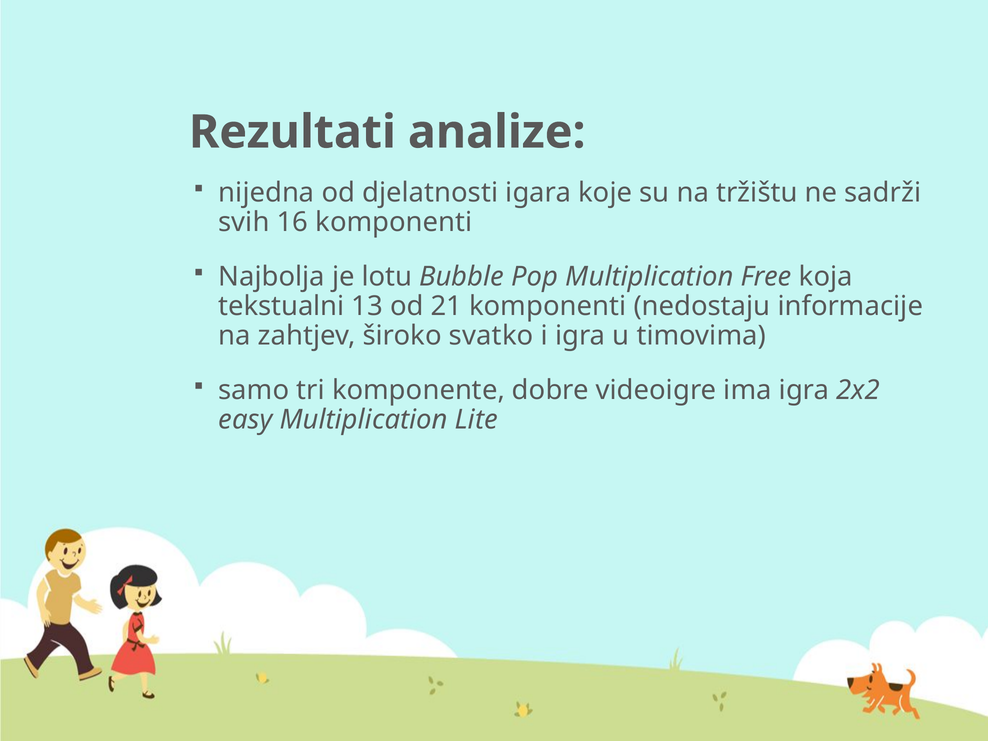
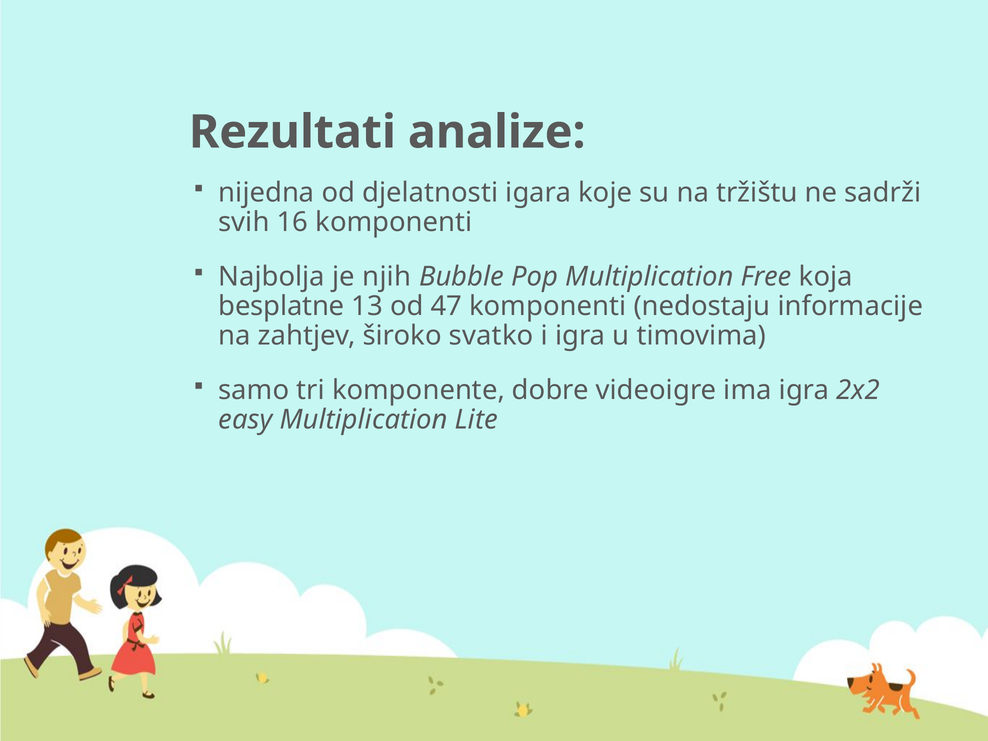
lotu: lotu -> njih
tekstualni: tekstualni -> besplatne
21: 21 -> 47
